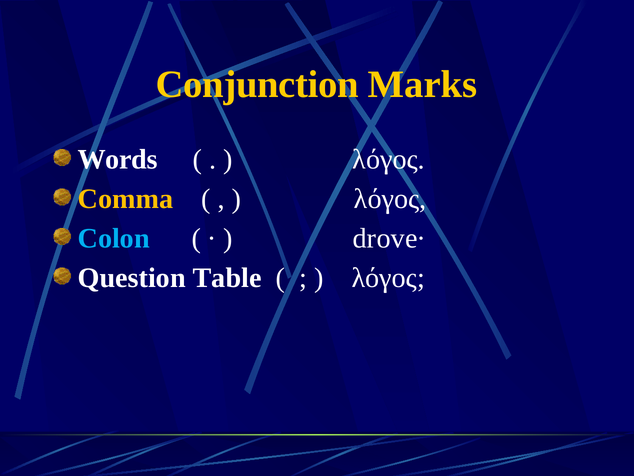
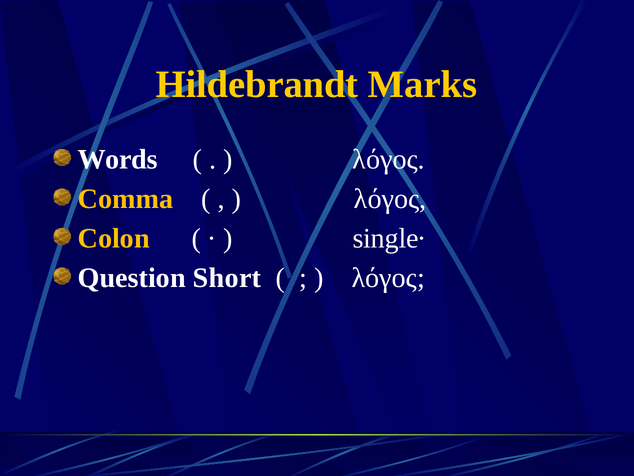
Conjunction: Conjunction -> Hildebrandt
Colon colour: light blue -> yellow
drove·: drove· -> single·
Table: Table -> Short
